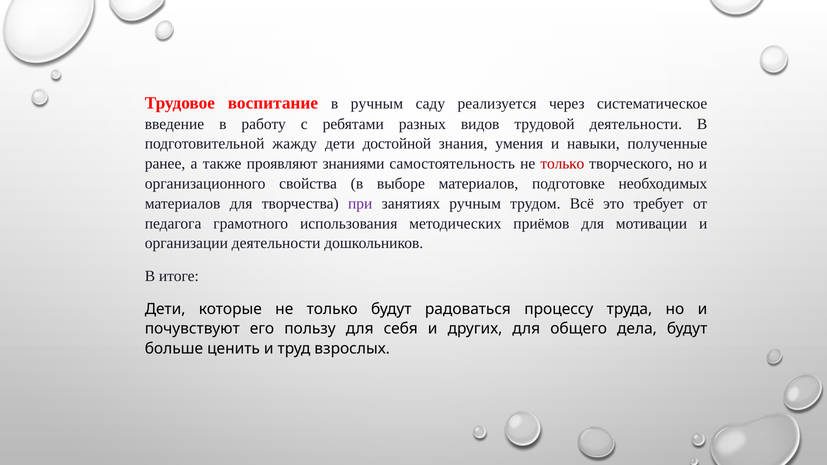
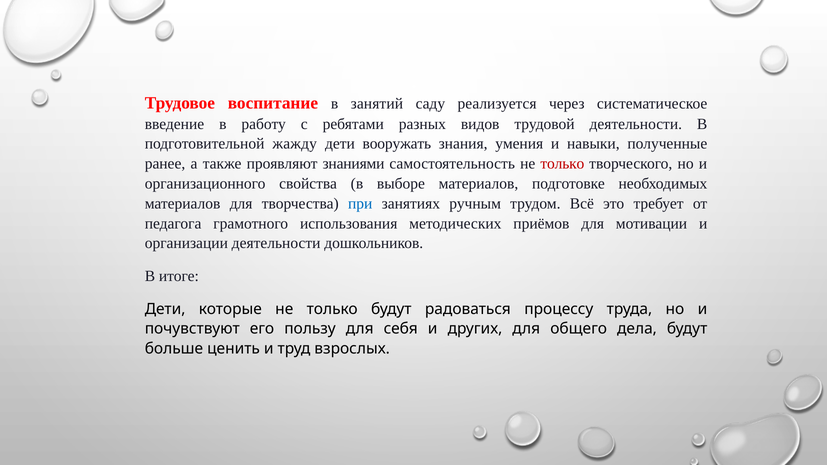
в ручным: ручным -> занятий
достойной: достойной -> вооружать
при colour: purple -> blue
